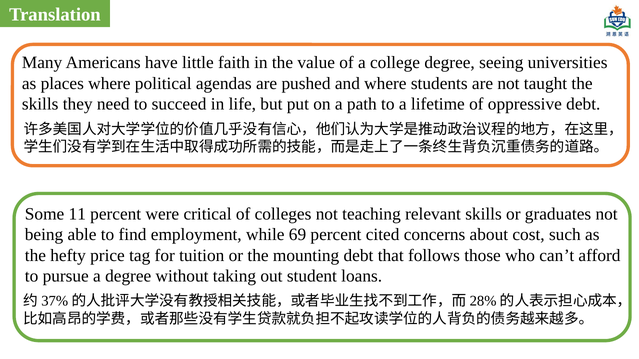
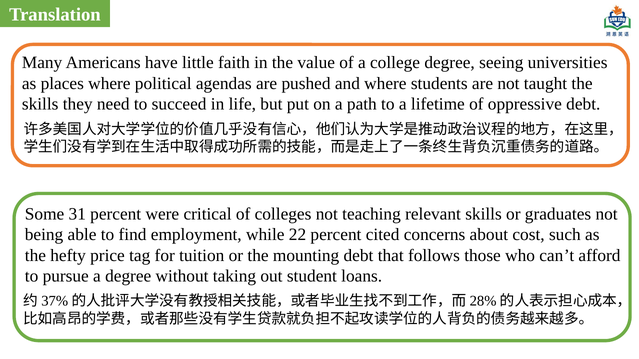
11: 11 -> 31
69: 69 -> 22
